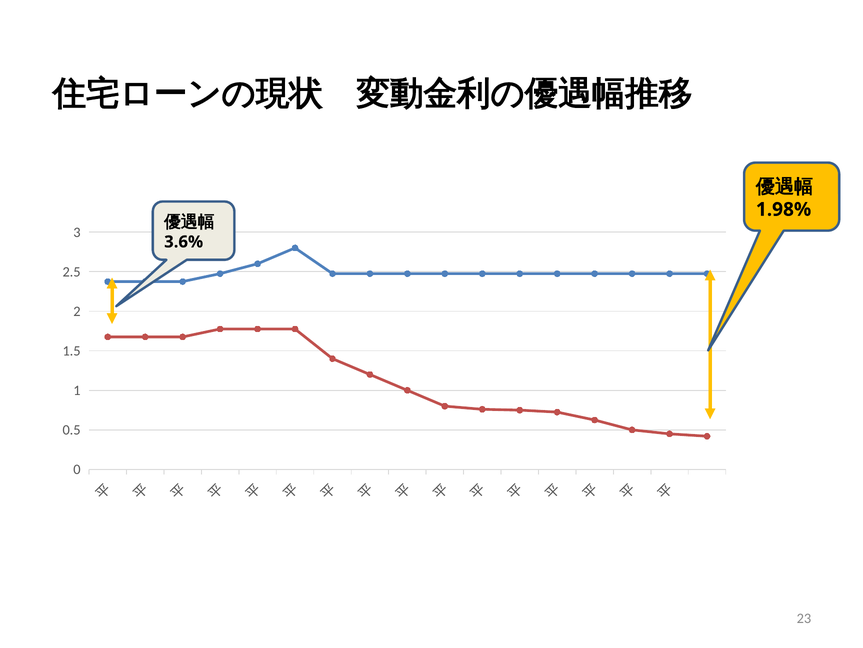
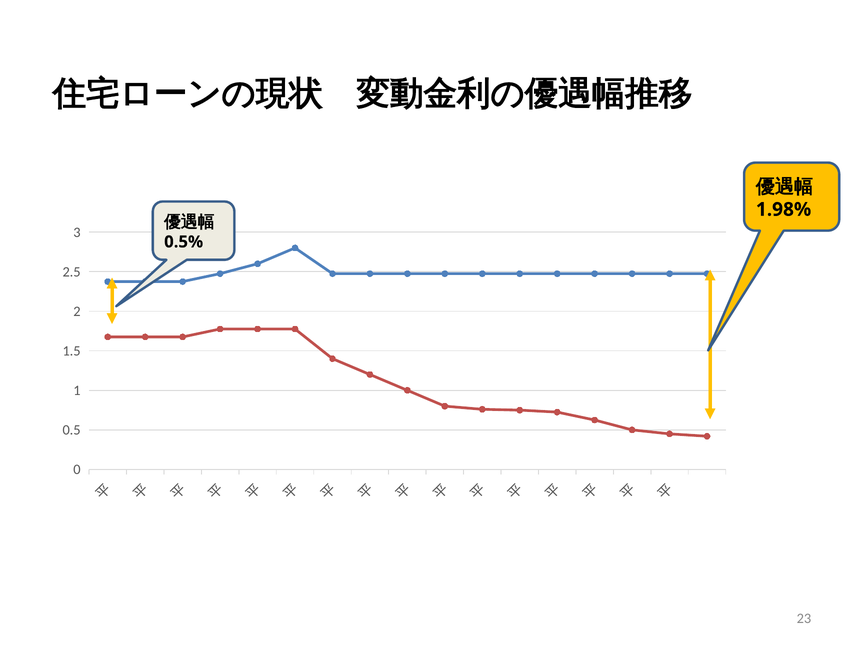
3.6%: 3.6% -> 0.5%
